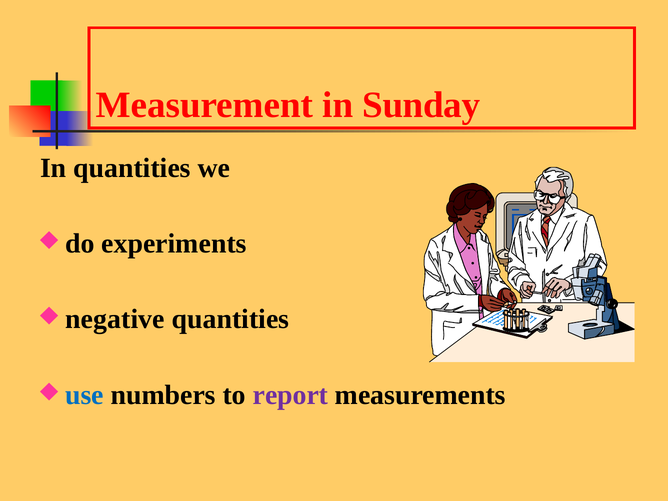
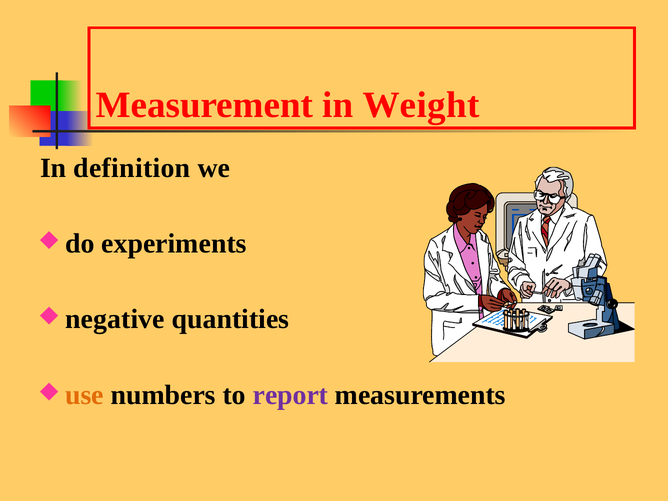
Sunday: Sunday -> Weight
In quantities: quantities -> definition
use colour: blue -> orange
